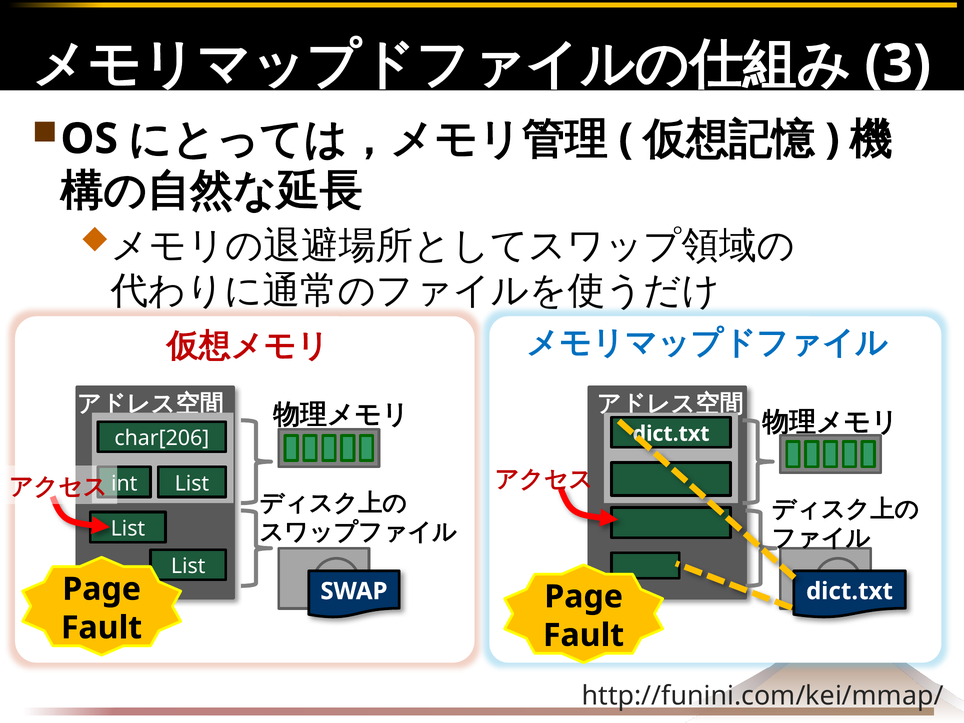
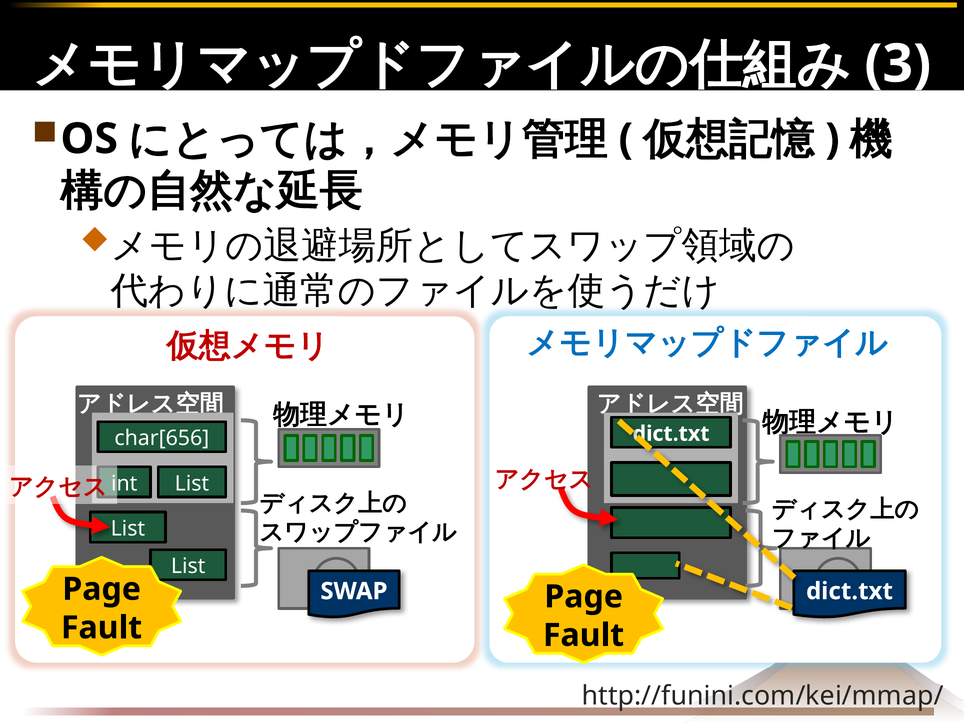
char[206: char[206 -> char[656
